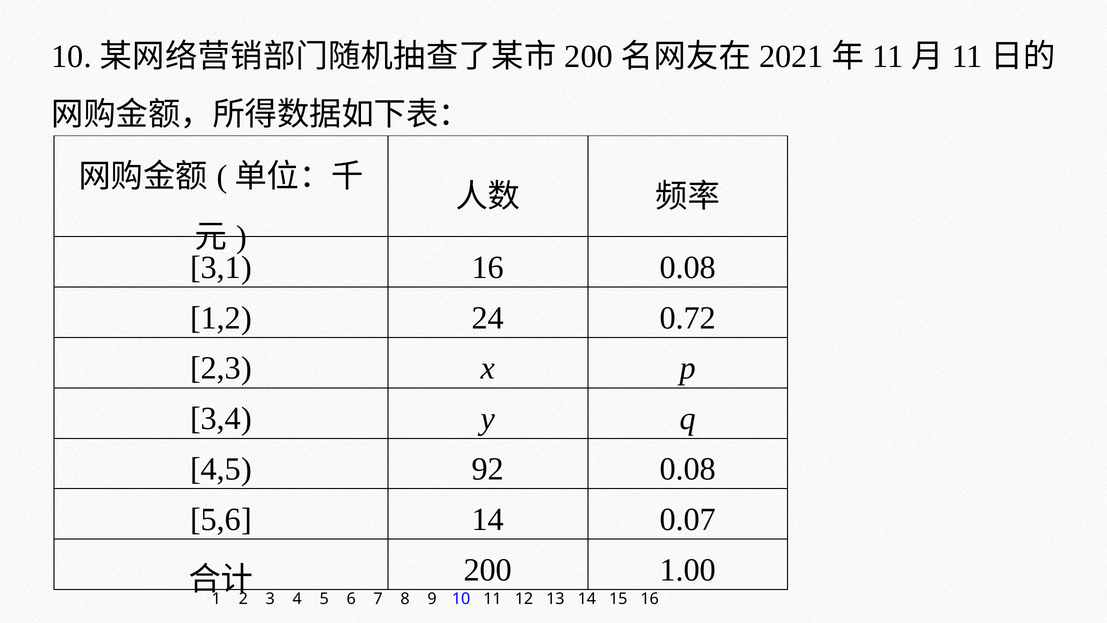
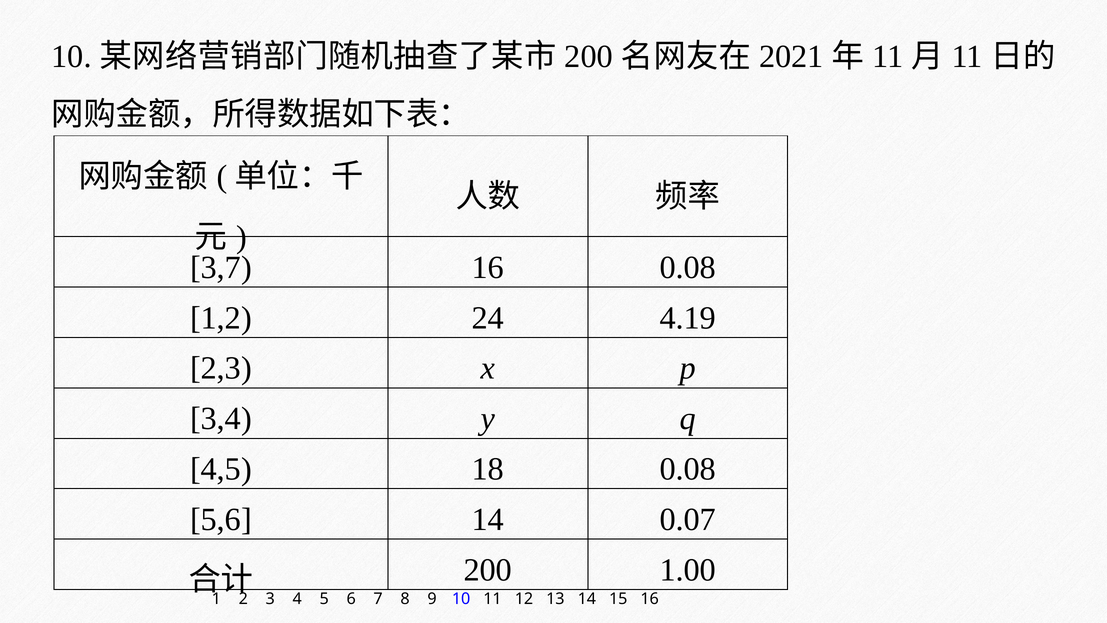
3,1: 3,1 -> 3,7
0.72: 0.72 -> 4.19
92: 92 -> 18
